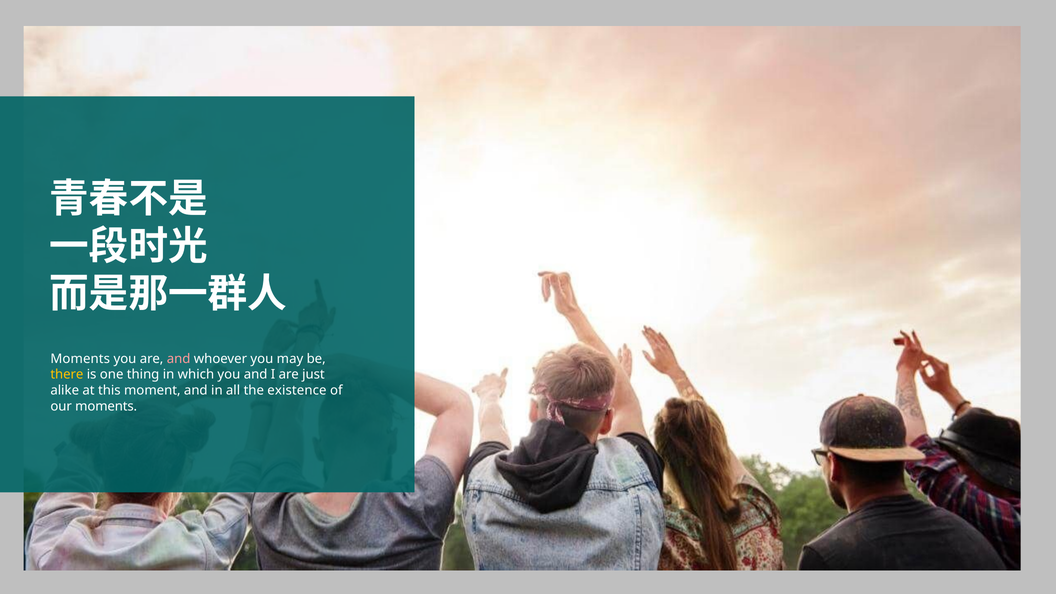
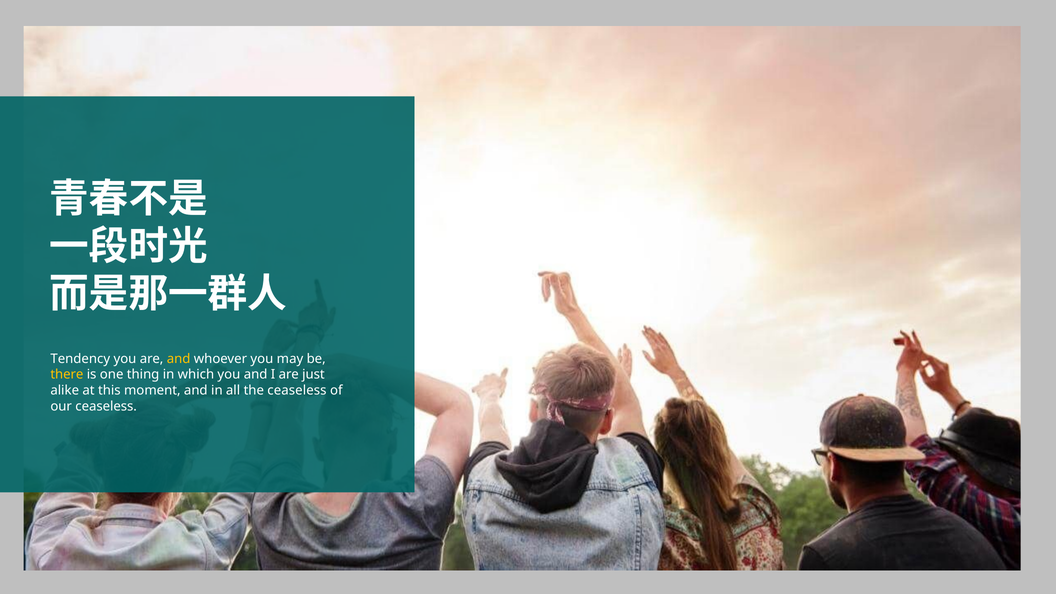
Moments at (80, 359): Moments -> Tendency
and at (179, 359) colour: pink -> yellow
the existence: existence -> ceaseless
our moments: moments -> ceaseless
